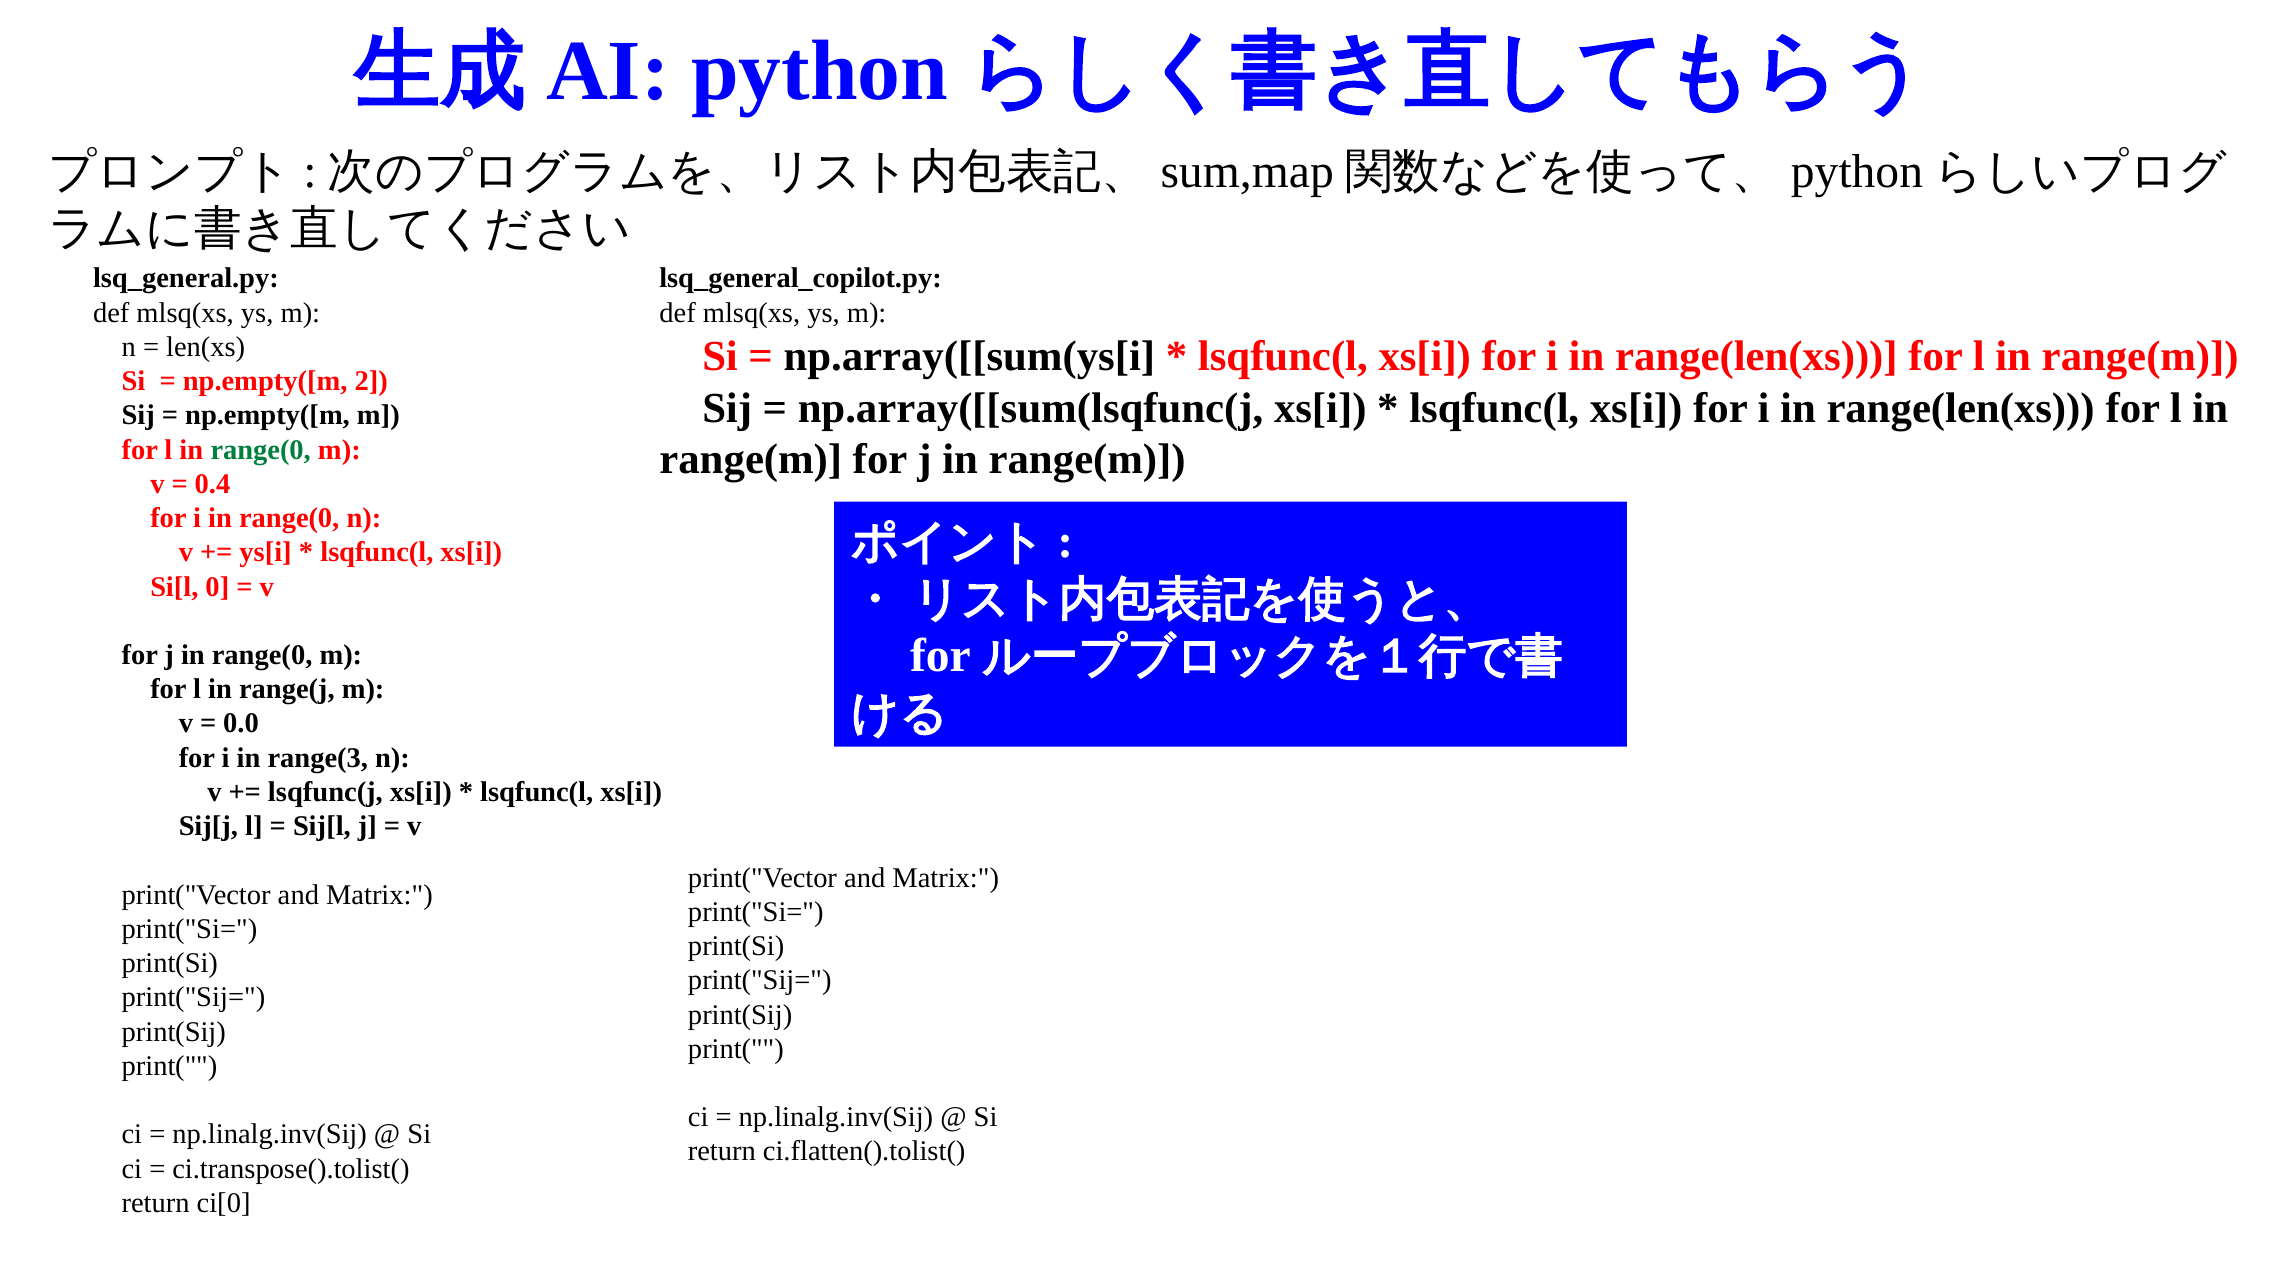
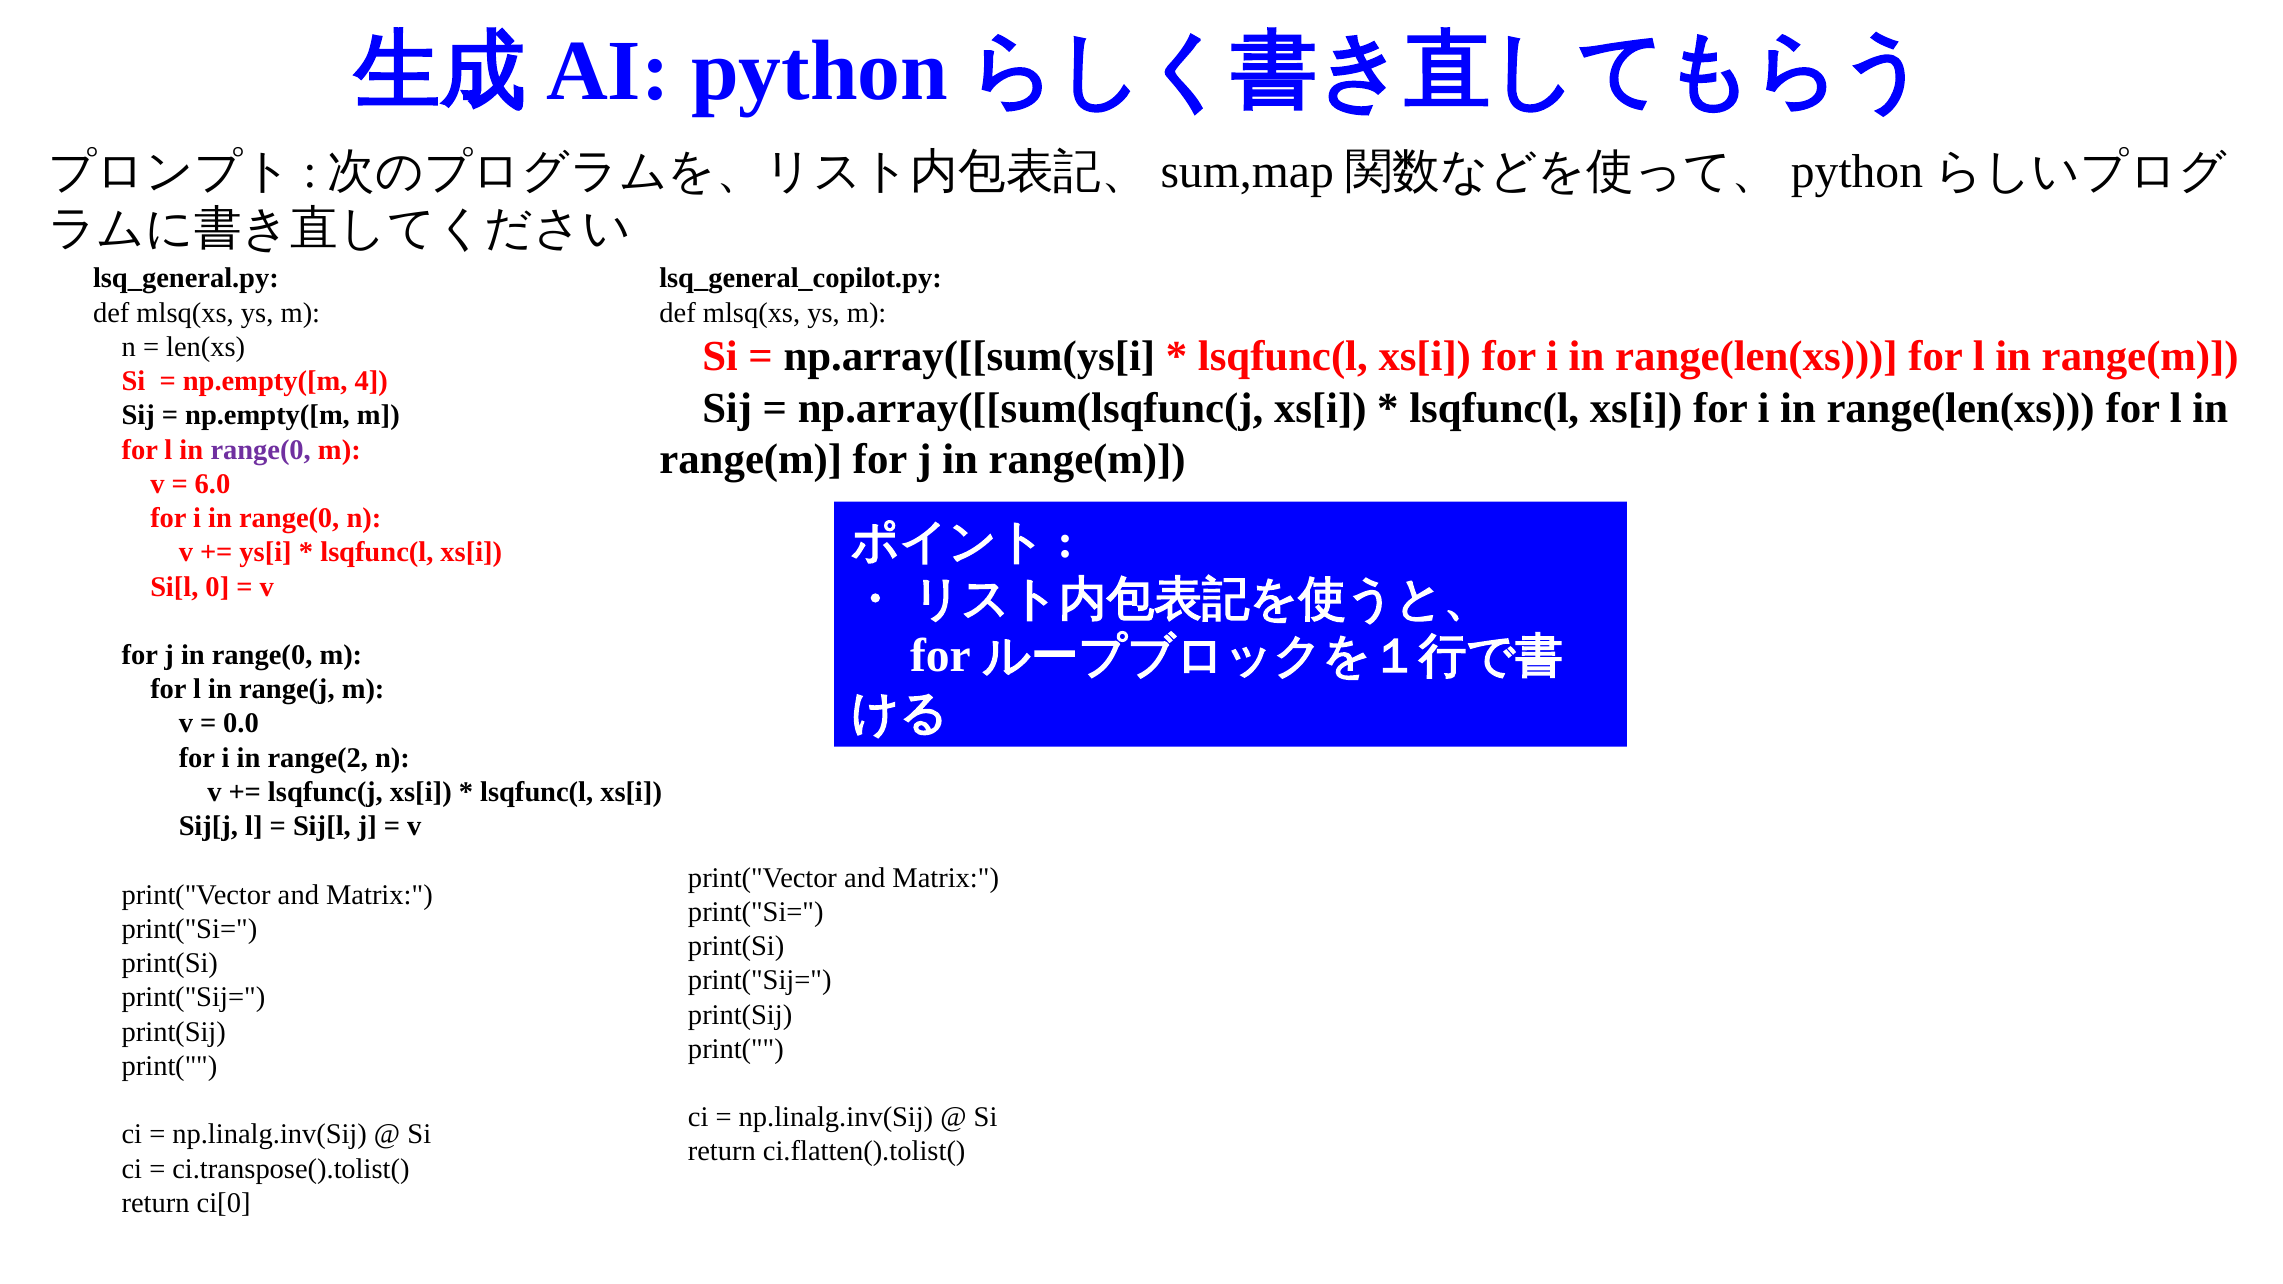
2: 2 -> 4
range(0 at (261, 450) colour: green -> purple
0.4: 0.4 -> 6.0
range(3: range(3 -> range(2
